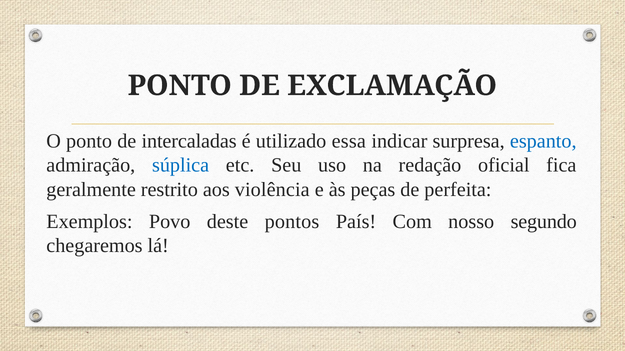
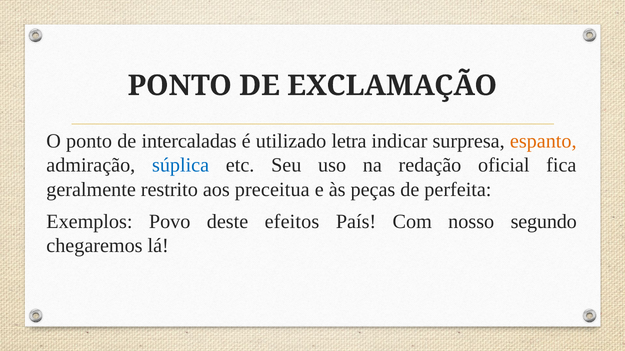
essa: essa -> letra
espanto colour: blue -> orange
violência: violência -> preceitua
pontos: pontos -> efeitos
